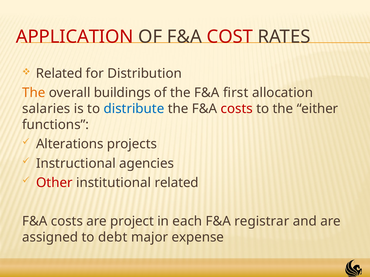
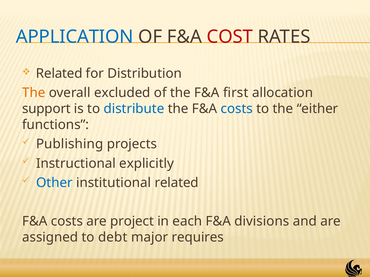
APPLICATION colour: red -> blue
buildings: buildings -> excluded
salaries: salaries -> support
costs at (237, 109) colour: red -> blue
Alterations: Alterations -> Publishing
agencies: agencies -> explicitly
Other colour: red -> blue
registrar: registrar -> divisions
expense: expense -> requires
